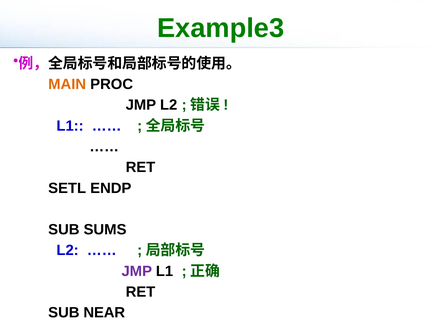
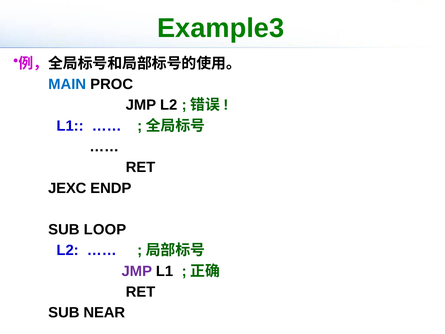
MAIN colour: orange -> blue
SETL: SETL -> JEXC
SUMS: SUMS -> LOOP
